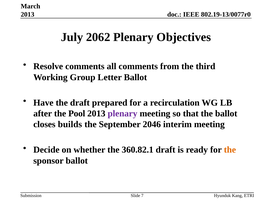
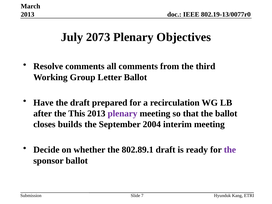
2062: 2062 -> 2073
Pool: Pool -> This
2046: 2046 -> 2004
360.82.1: 360.82.1 -> 802.89.1
the at (230, 150) colour: orange -> purple
